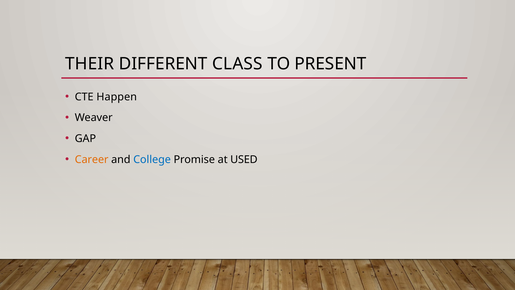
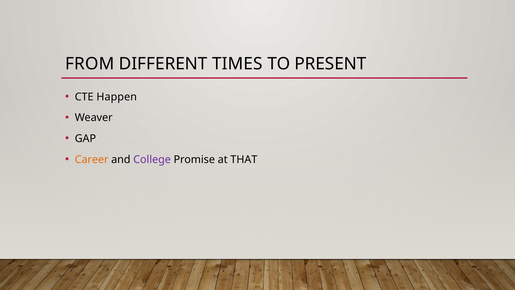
THEIR: THEIR -> FROM
CLASS: CLASS -> TIMES
College colour: blue -> purple
USED: USED -> THAT
